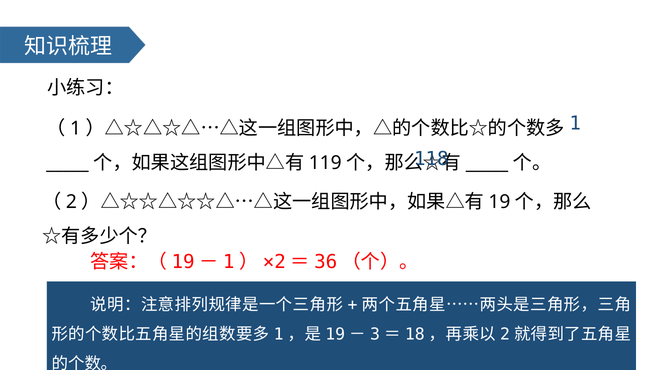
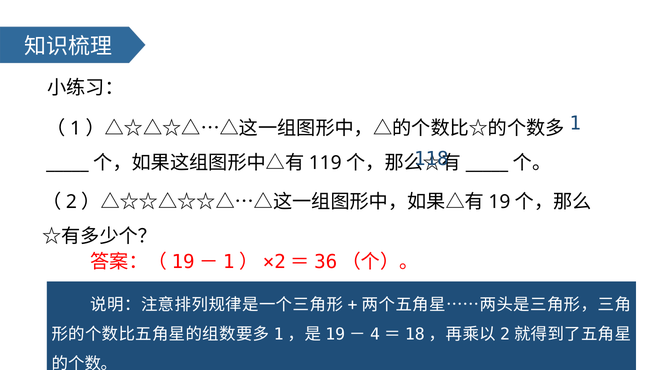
3: 3 -> 4
